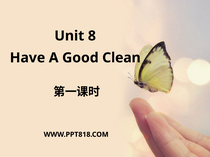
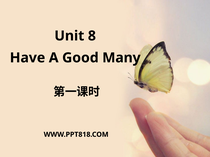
Clean: Clean -> Many
